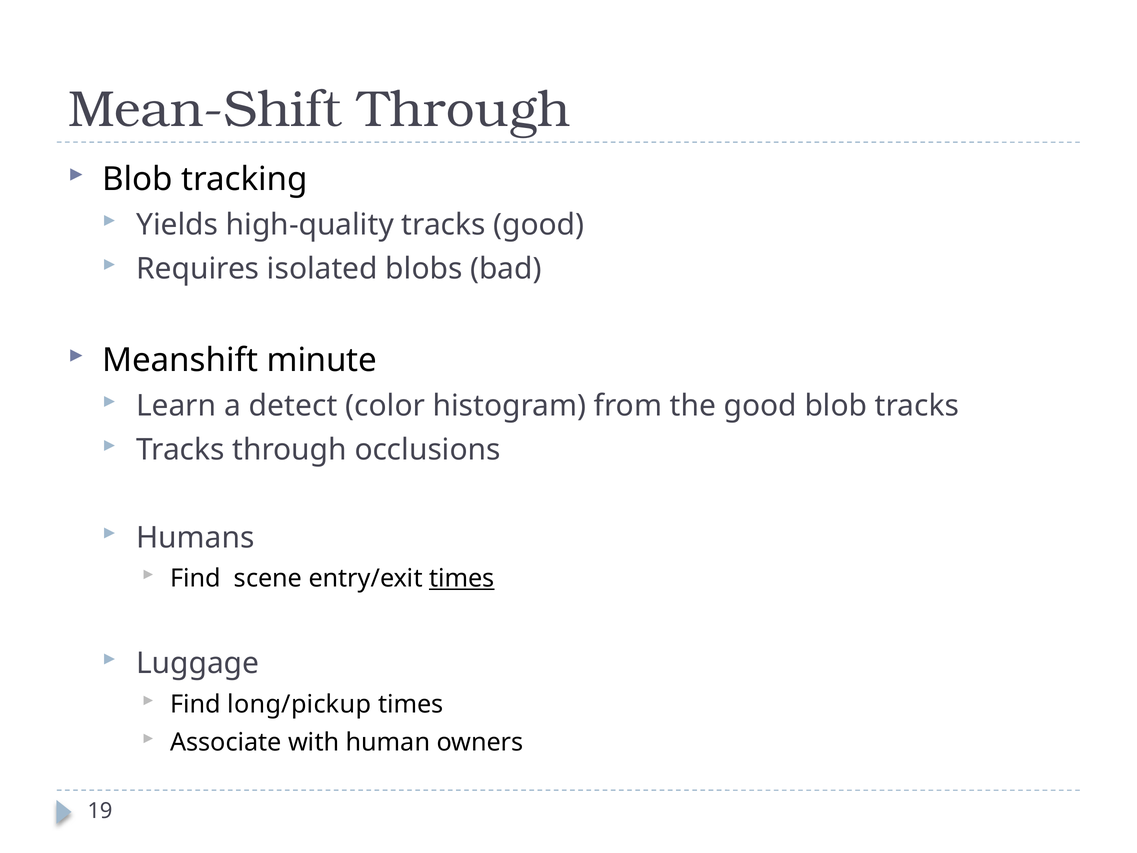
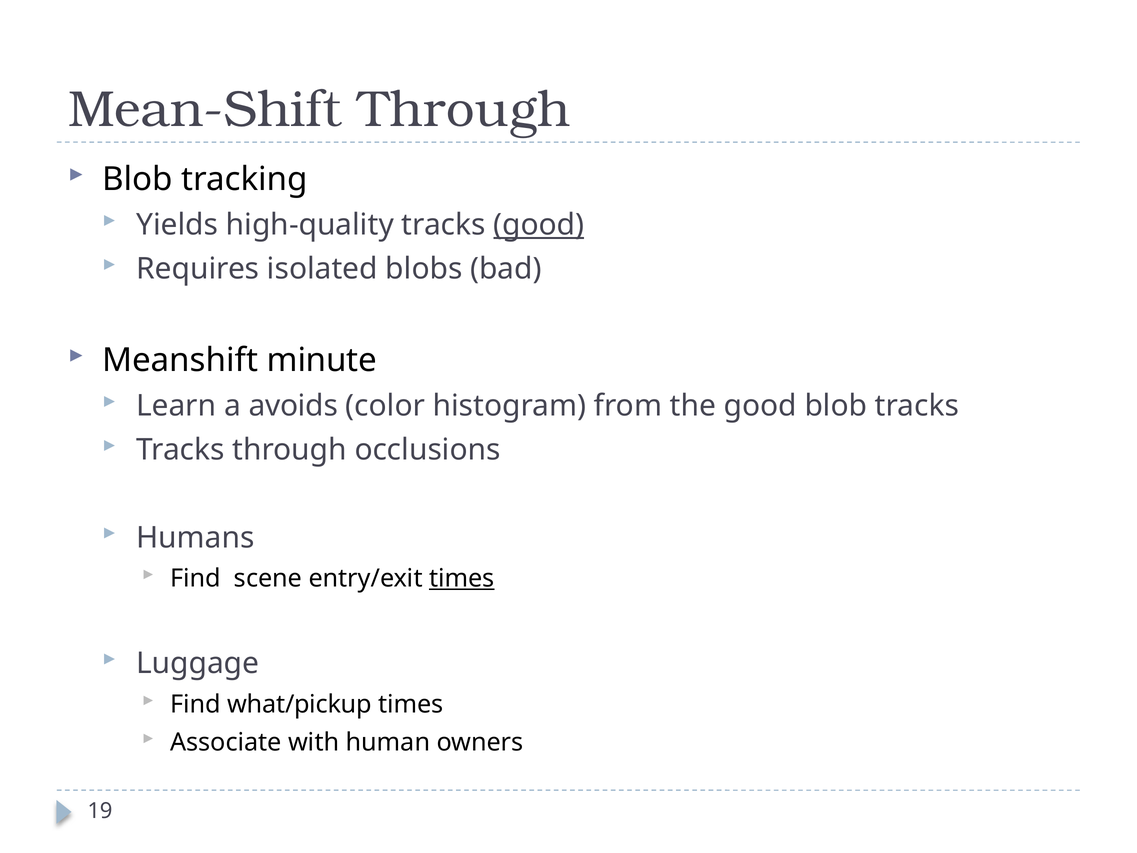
good at (539, 225) underline: none -> present
detect: detect -> avoids
long/pickup: long/pickup -> what/pickup
